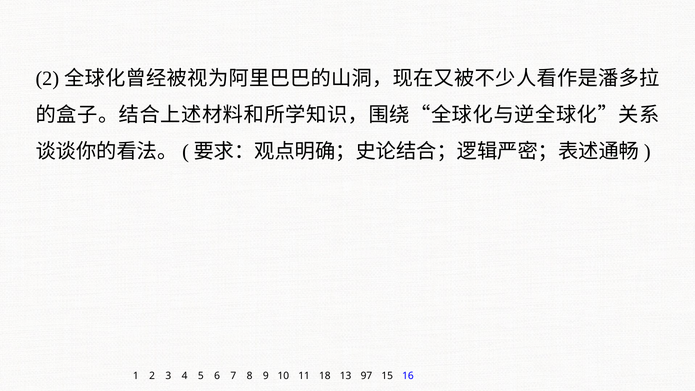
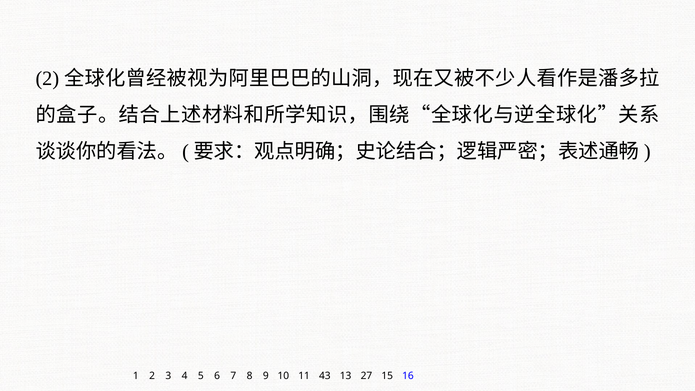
18: 18 -> 43
97: 97 -> 27
